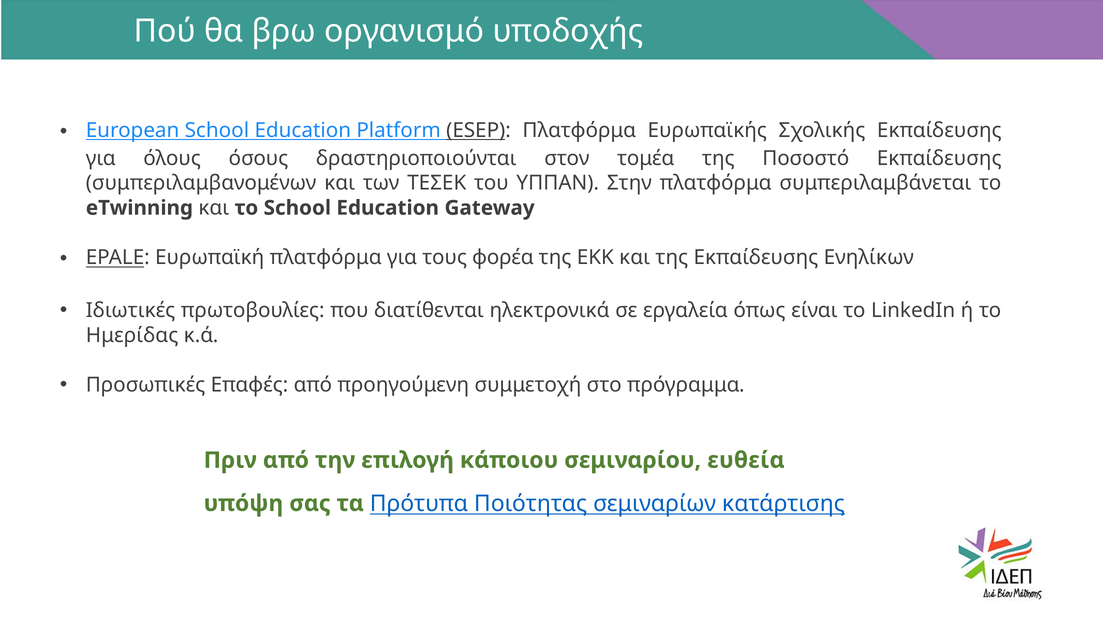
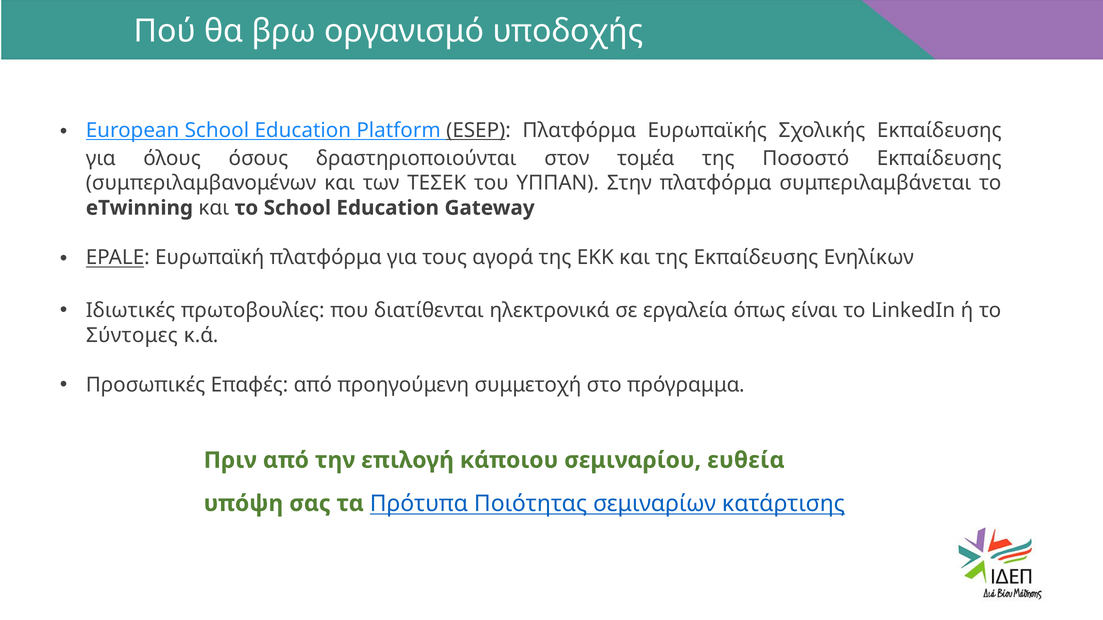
φορέα: φορέα -> αγορά
Hμερίδας: Hμερίδας -> Σύντομες
